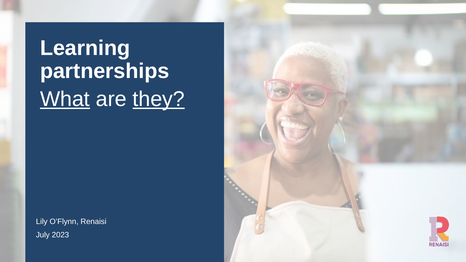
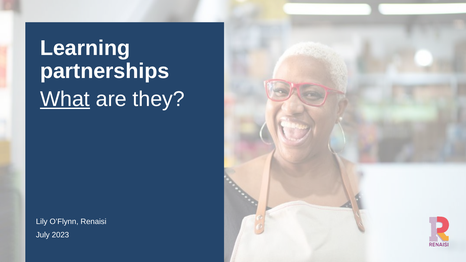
they underline: present -> none
